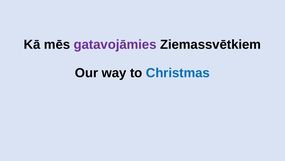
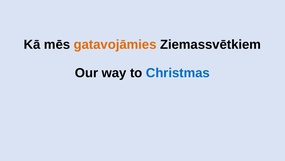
gatavojāmies colour: purple -> orange
